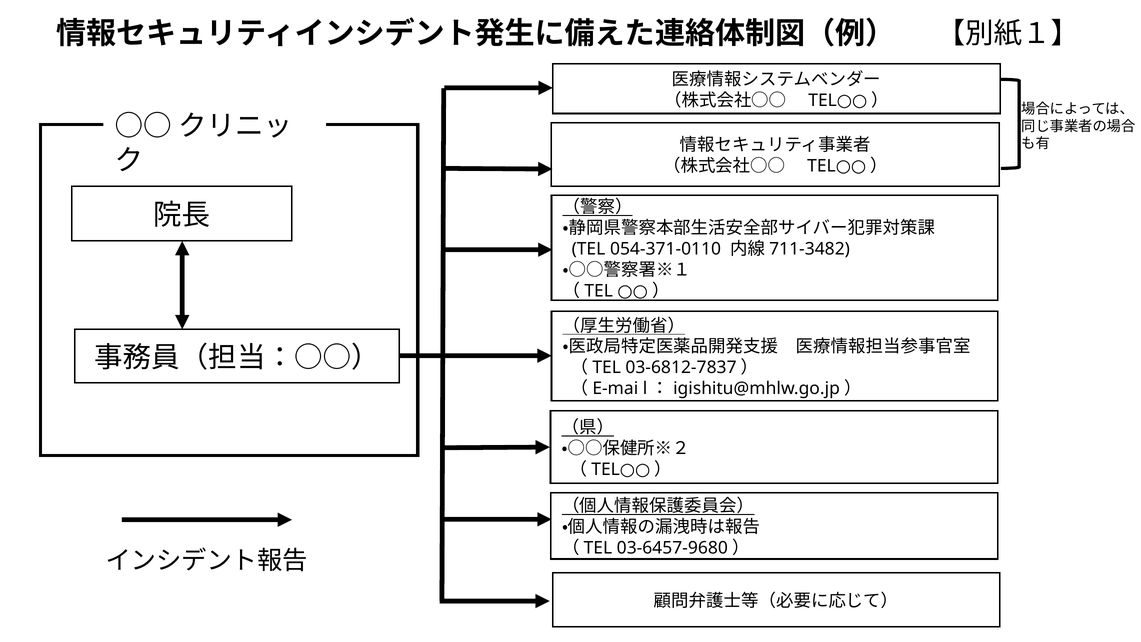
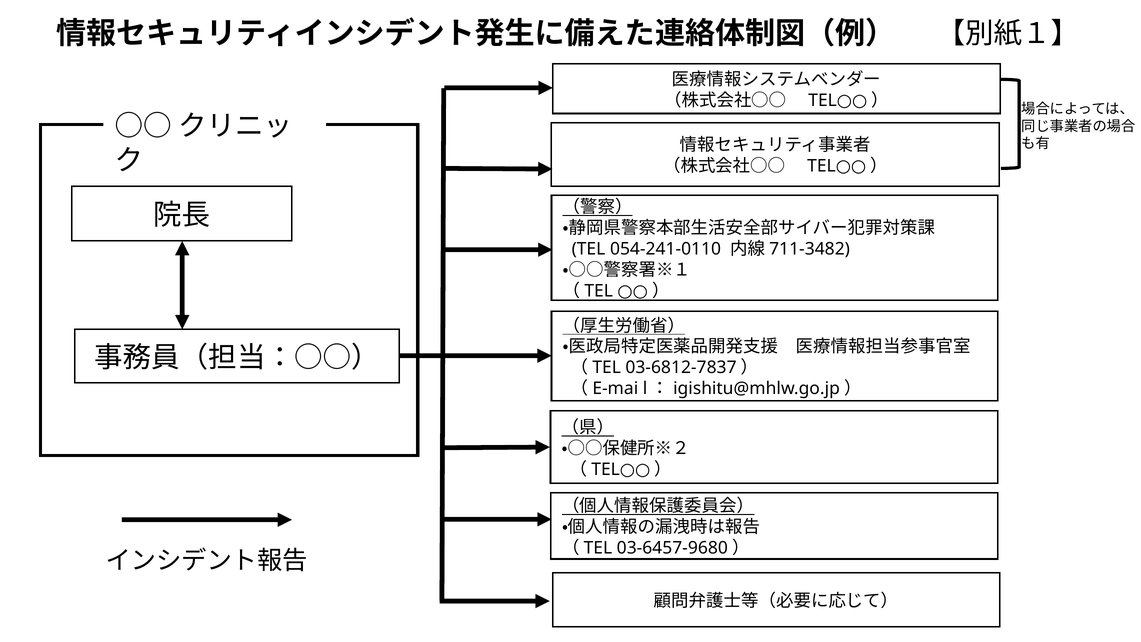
054-371-0110: 054-371-0110 -> 054-241-0110
